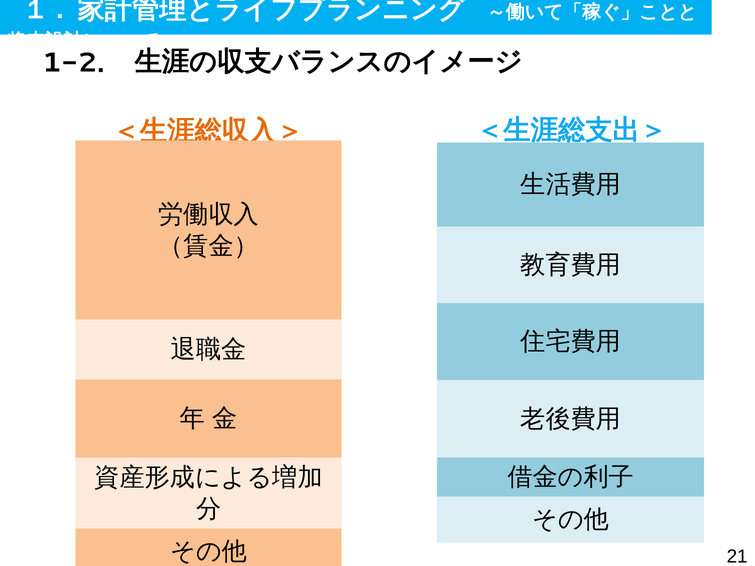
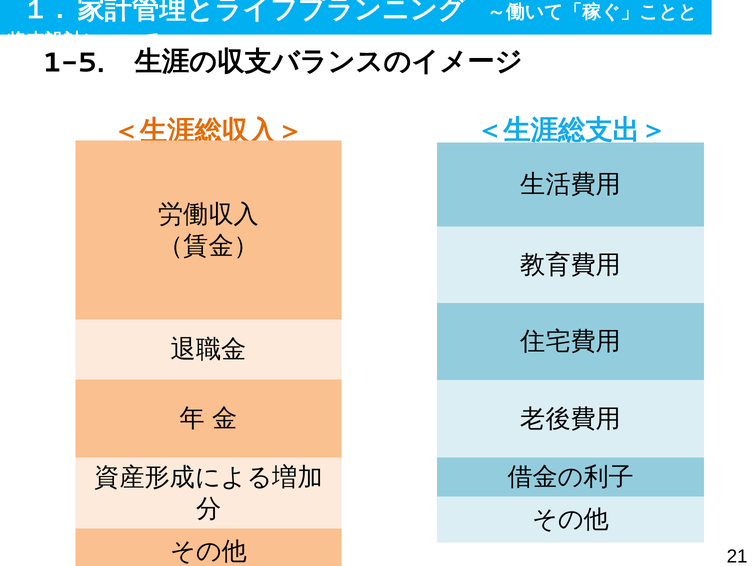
1-2: 1-2 -> 1-5
